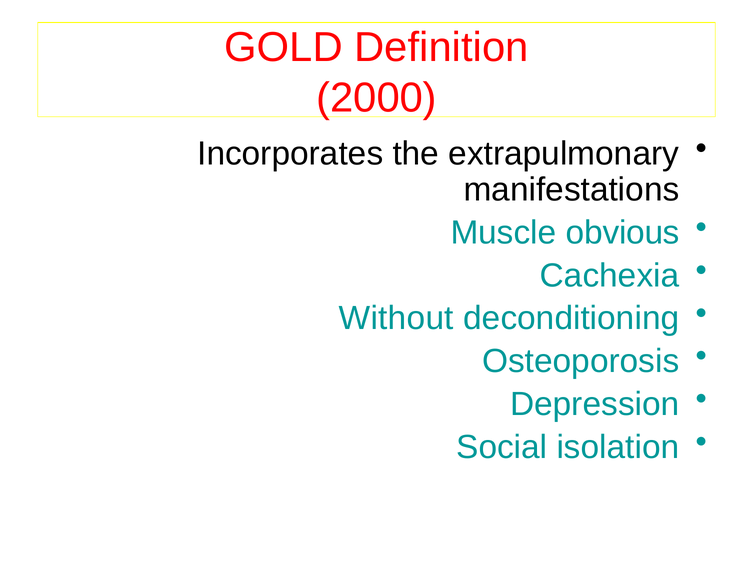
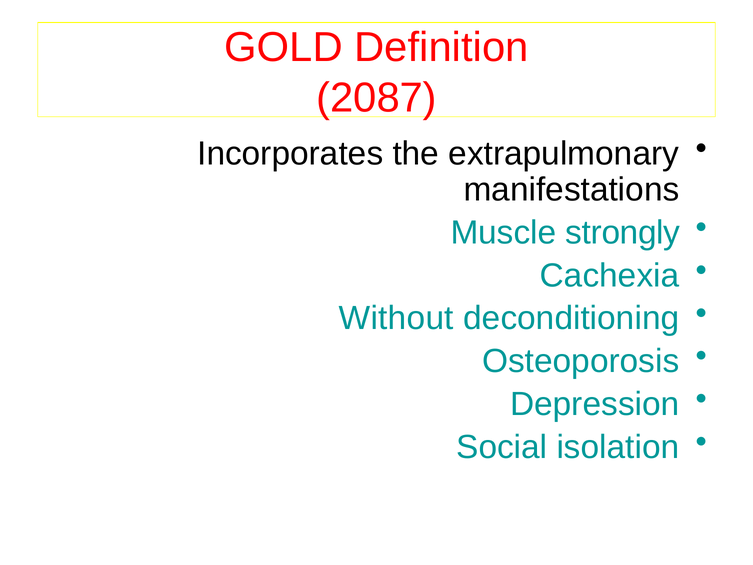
2000: 2000 -> 2087
obvious: obvious -> strongly
